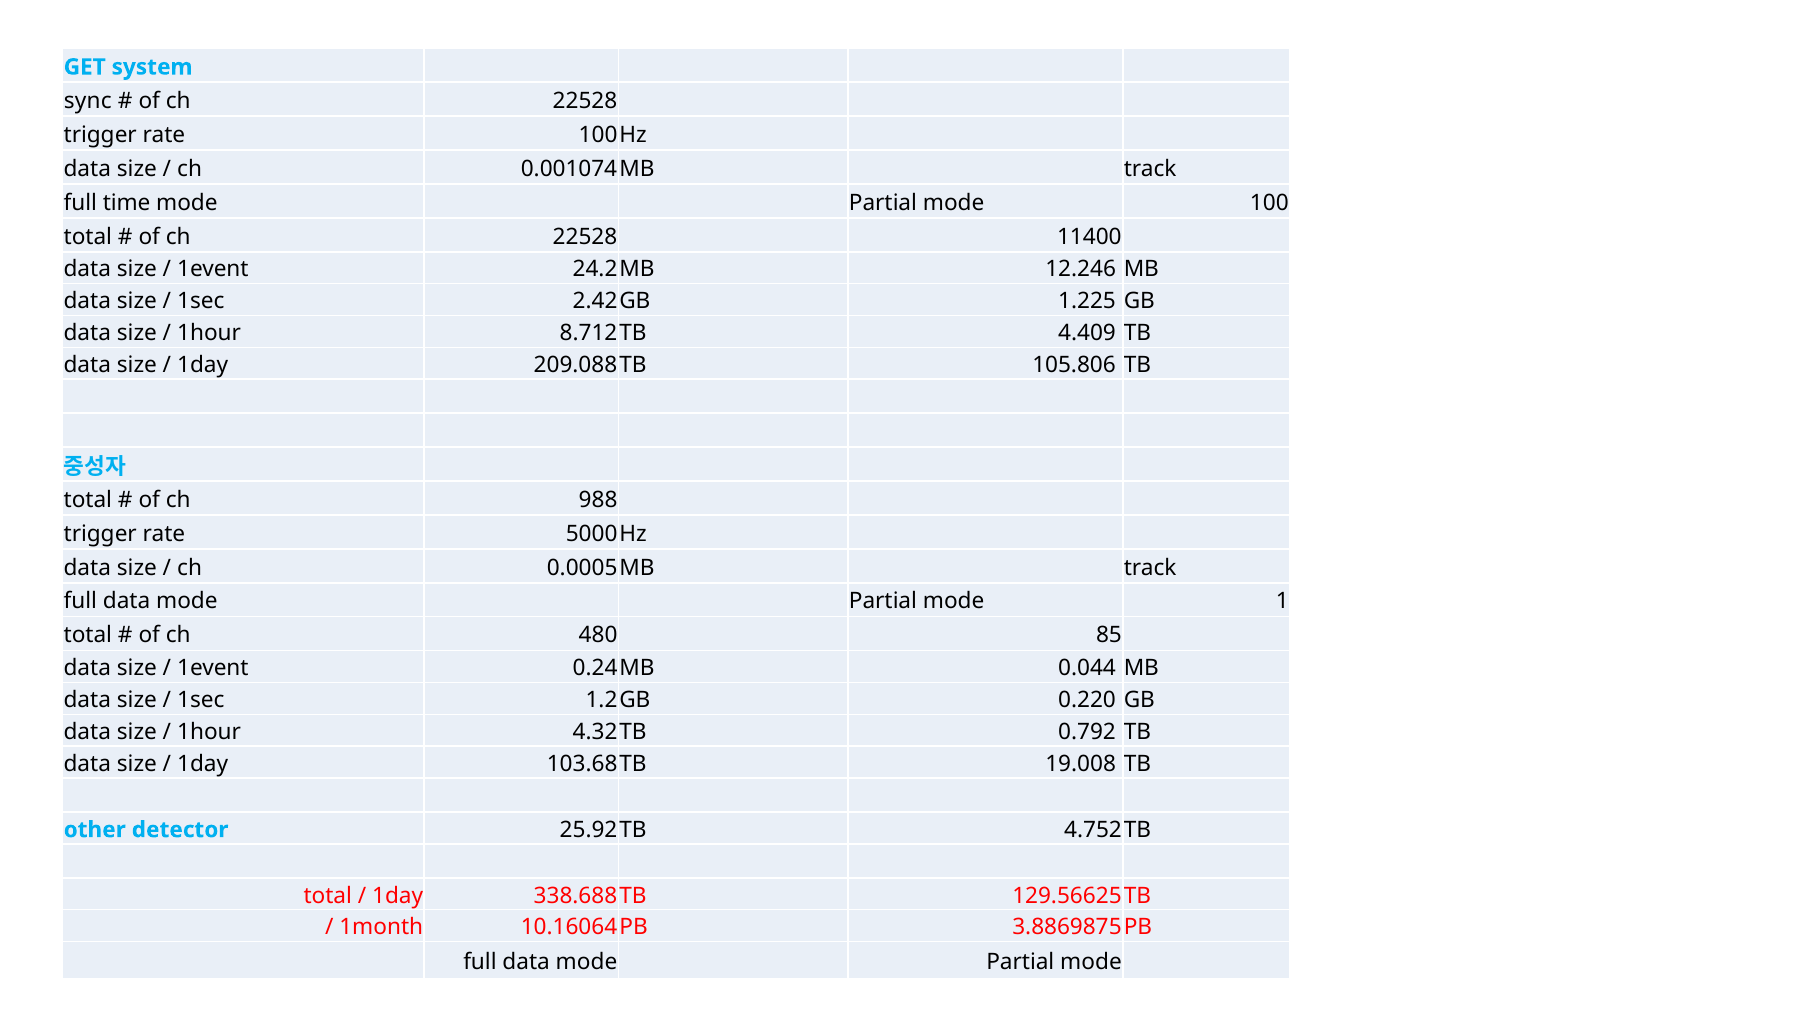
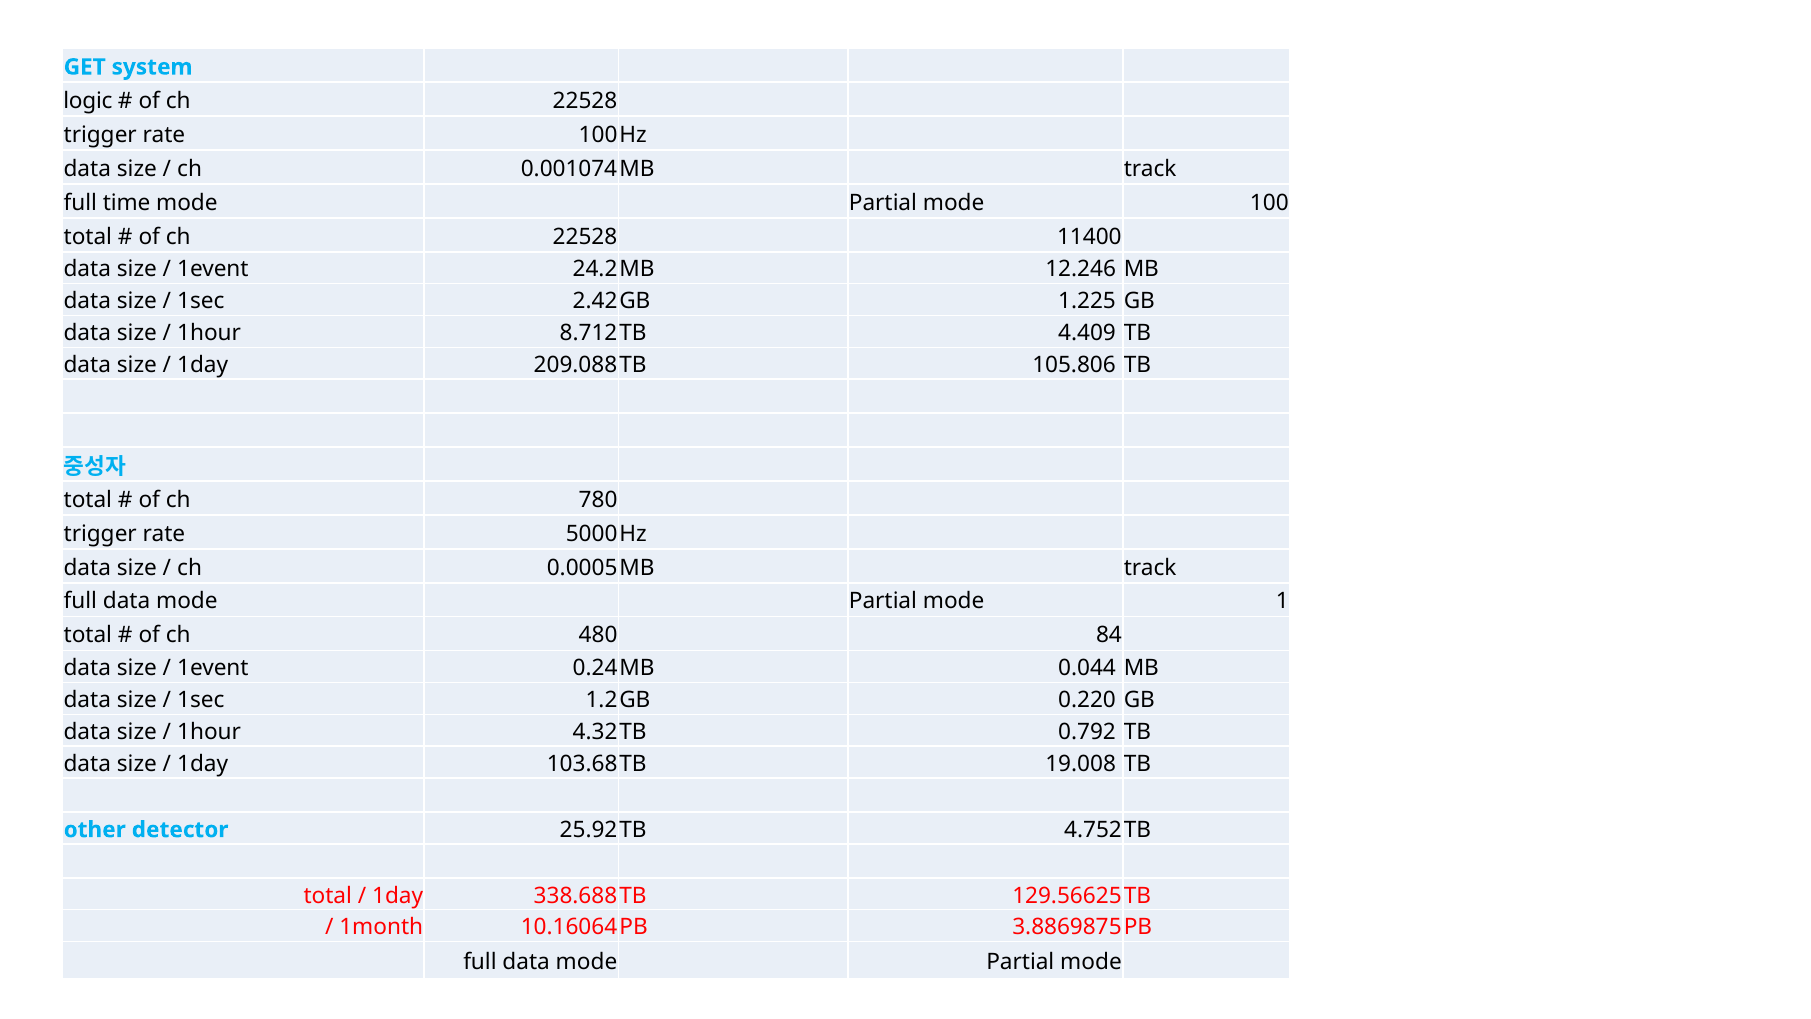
sync: sync -> logic
988: 988 -> 780
85: 85 -> 84
